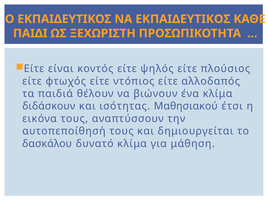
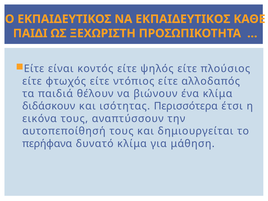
Μαθησιακού: Μαθησιακού -> Περισσότερα
δασκάλου: δασκάλου -> περήφανα
